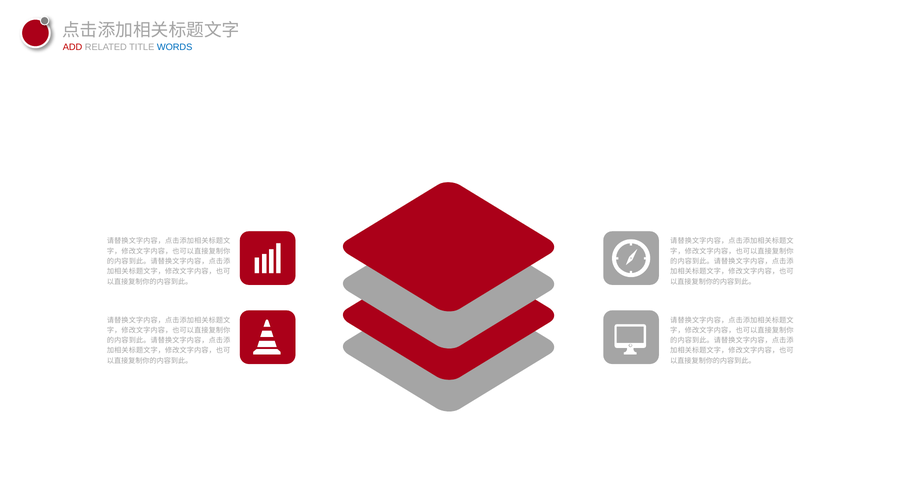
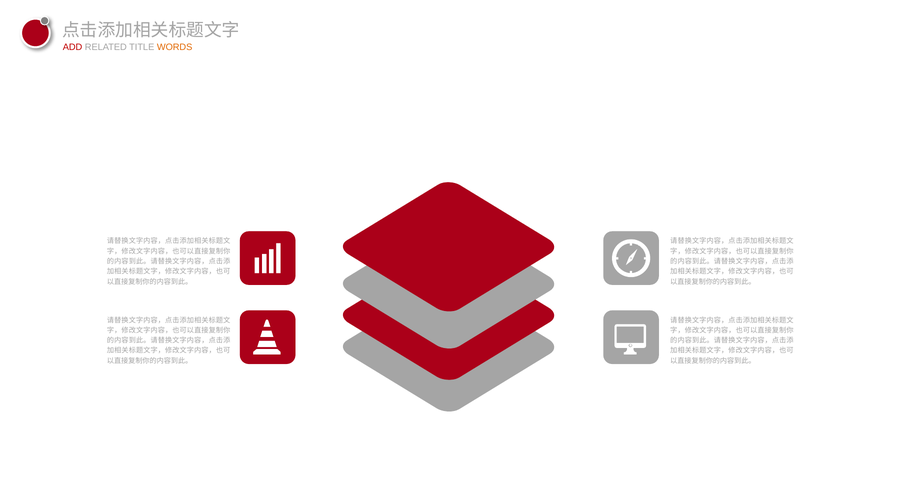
WORDS colour: blue -> orange
